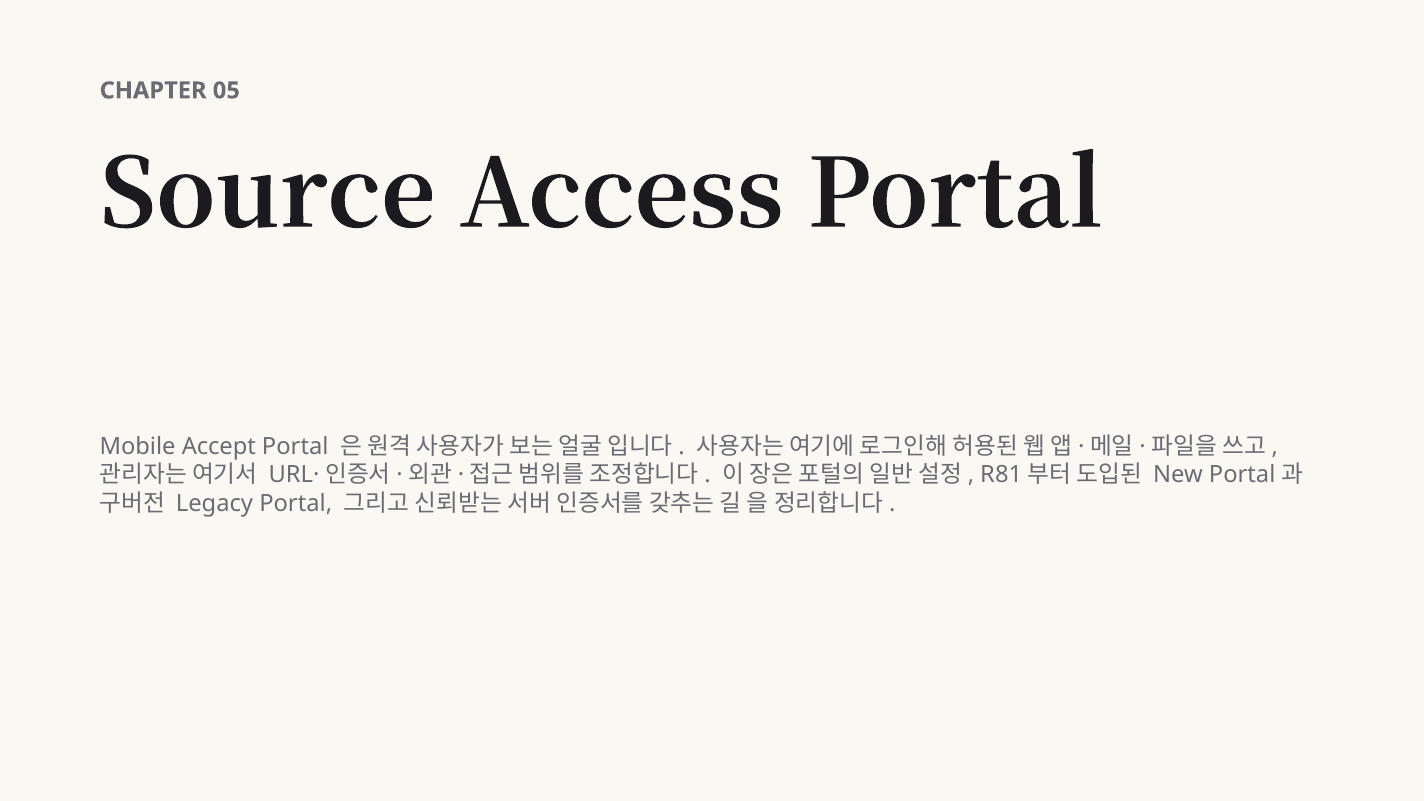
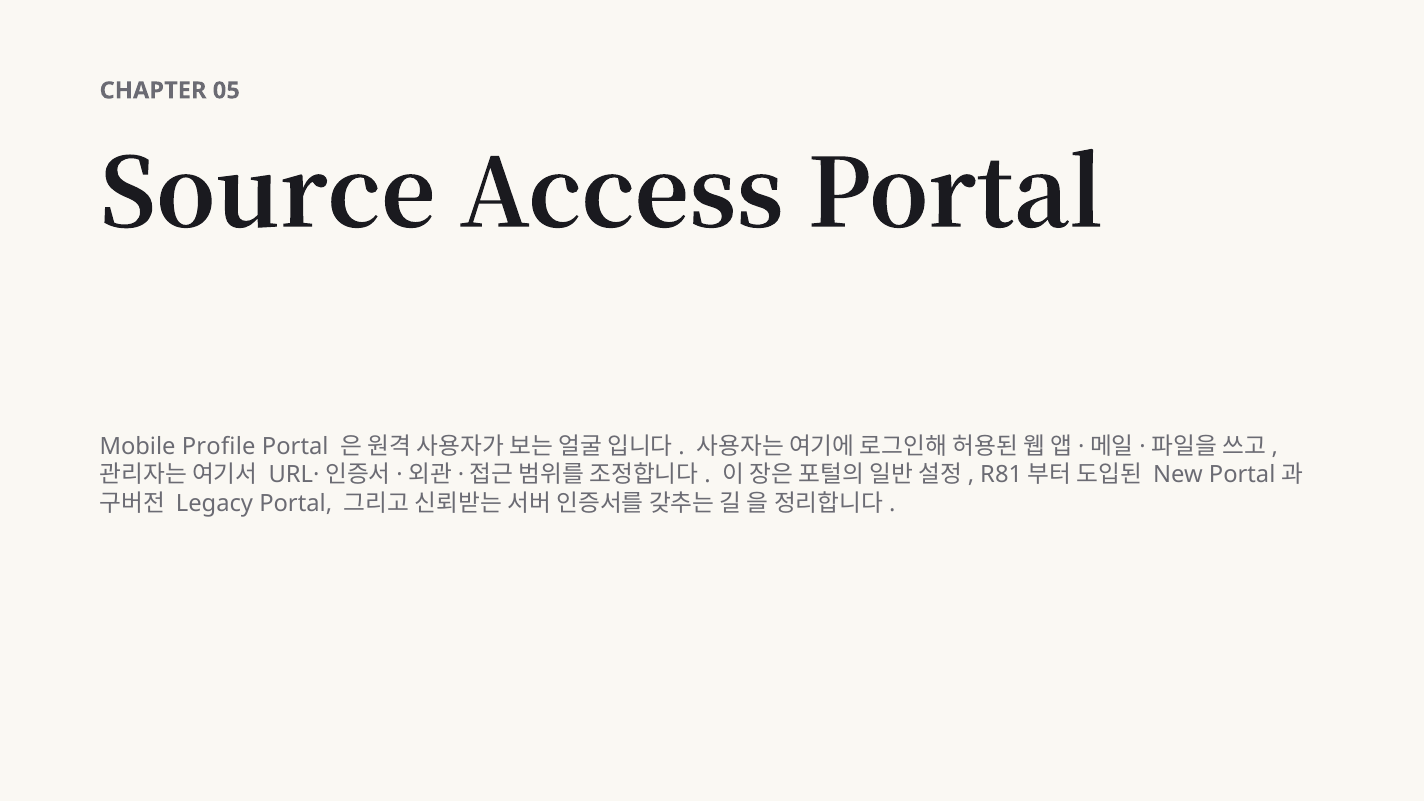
Accept: Accept -> Profile
